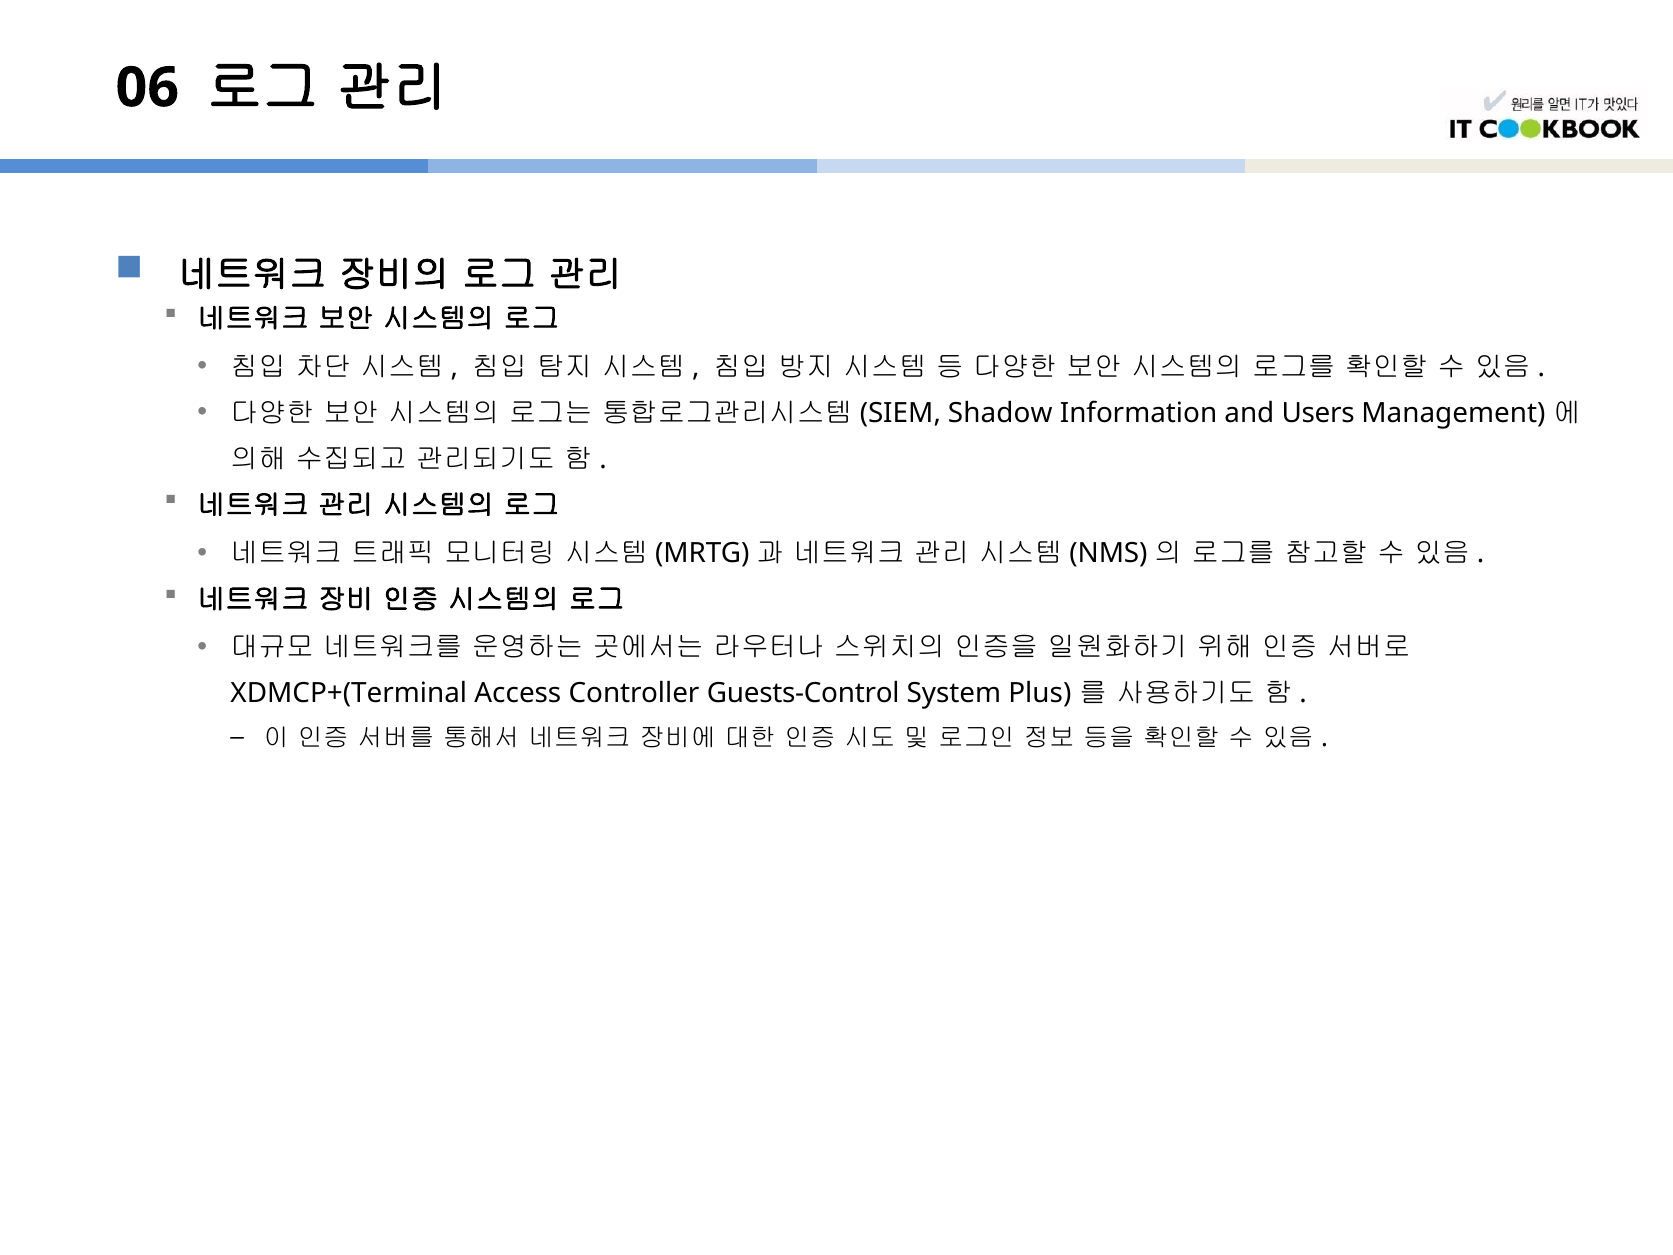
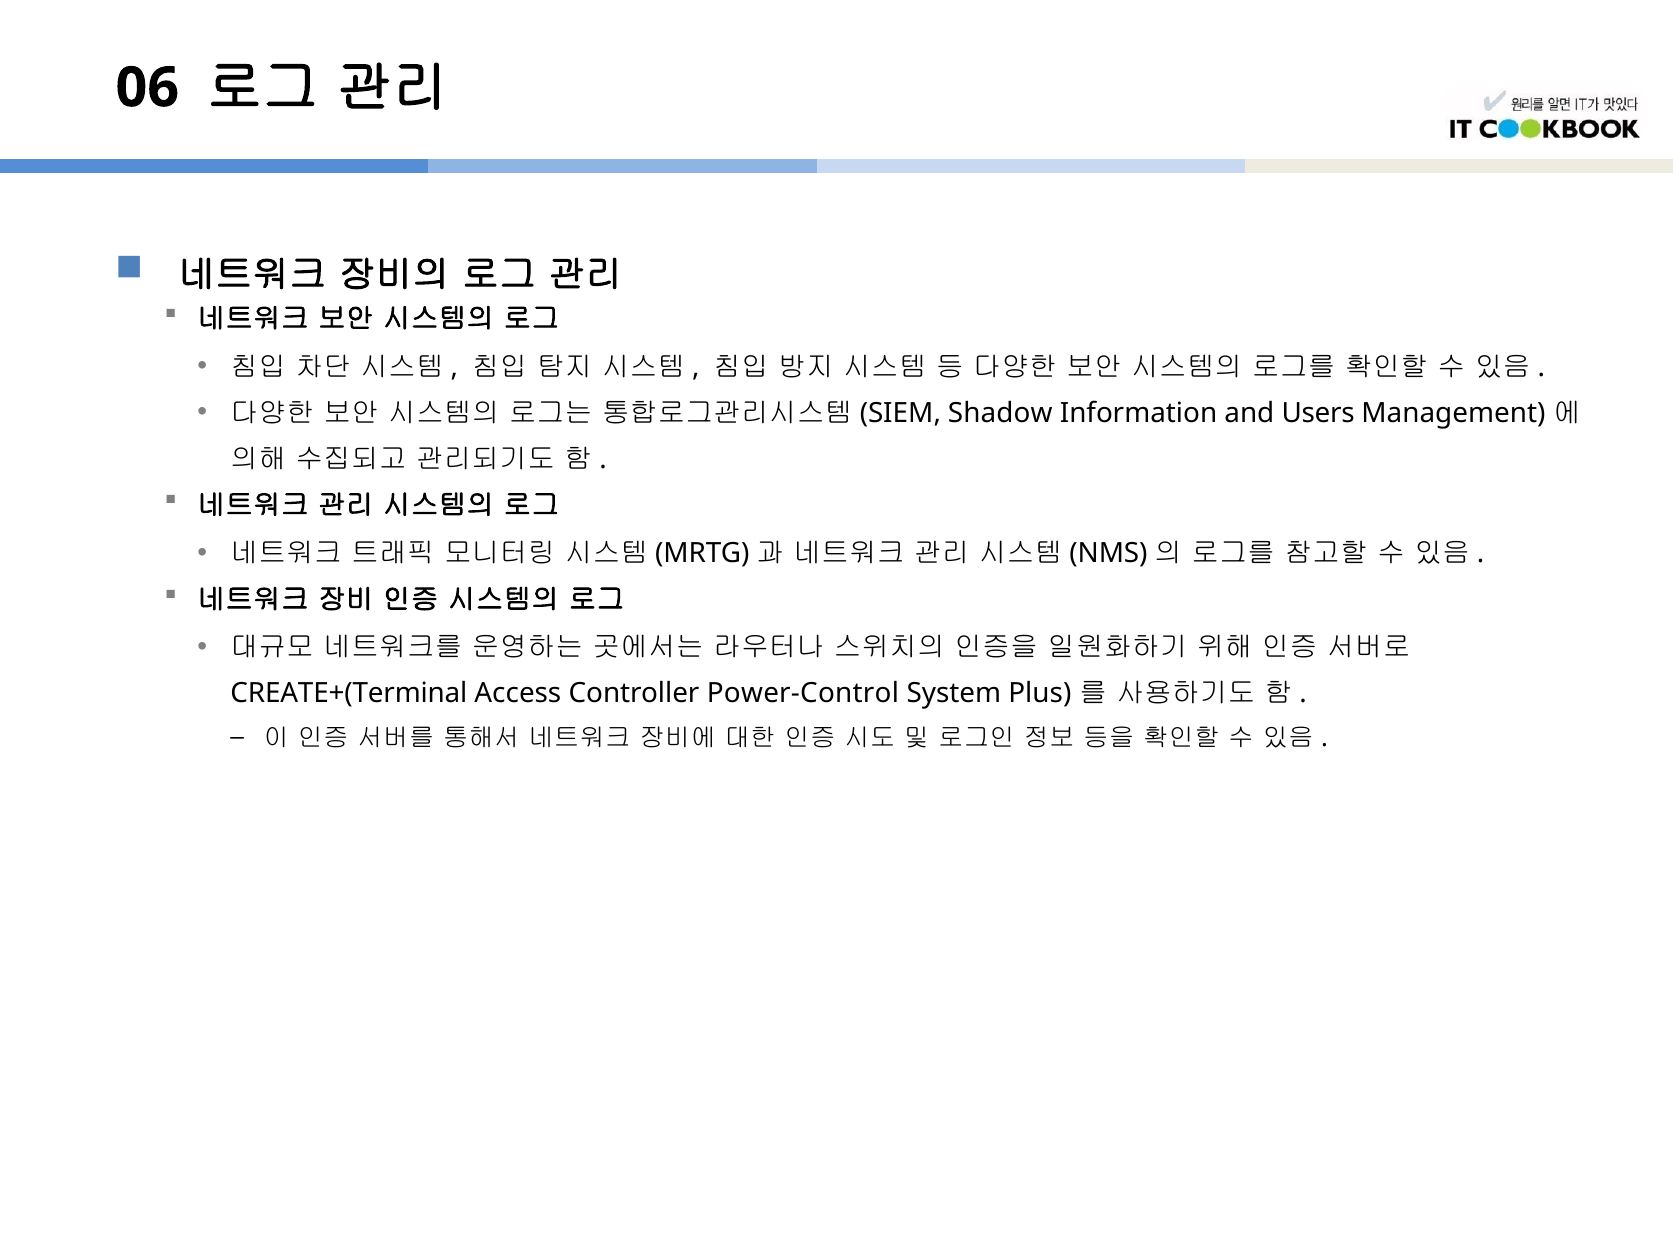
XDMCP+(Terminal: XDMCP+(Terminal -> CREATE+(Terminal
Guests-Control: Guests-Control -> Power-Control
